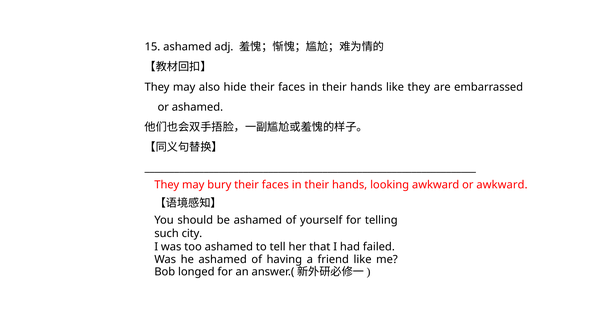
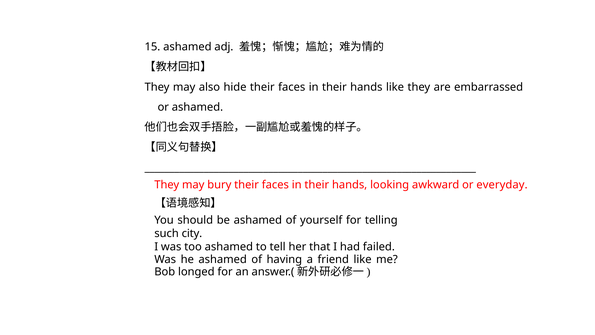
or awkward: awkward -> everyday
